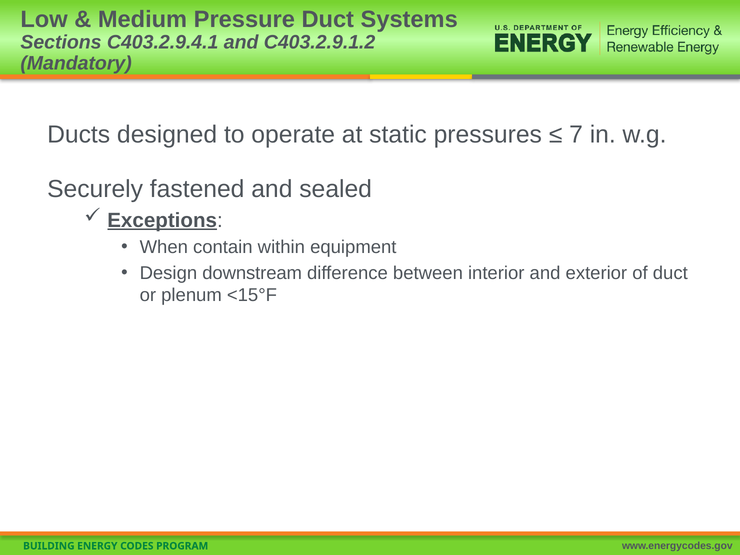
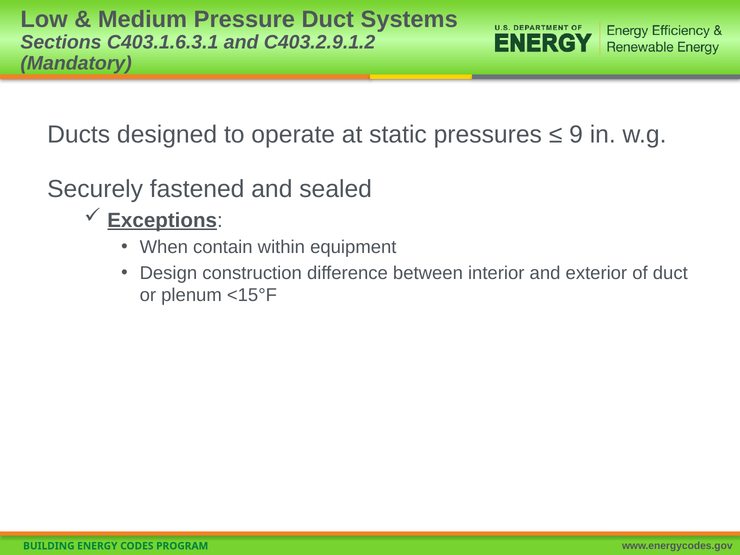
C403.2.9.4.1: C403.2.9.4.1 -> C403.1.6.3.1
7: 7 -> 9
downstream: downstream -> construction
